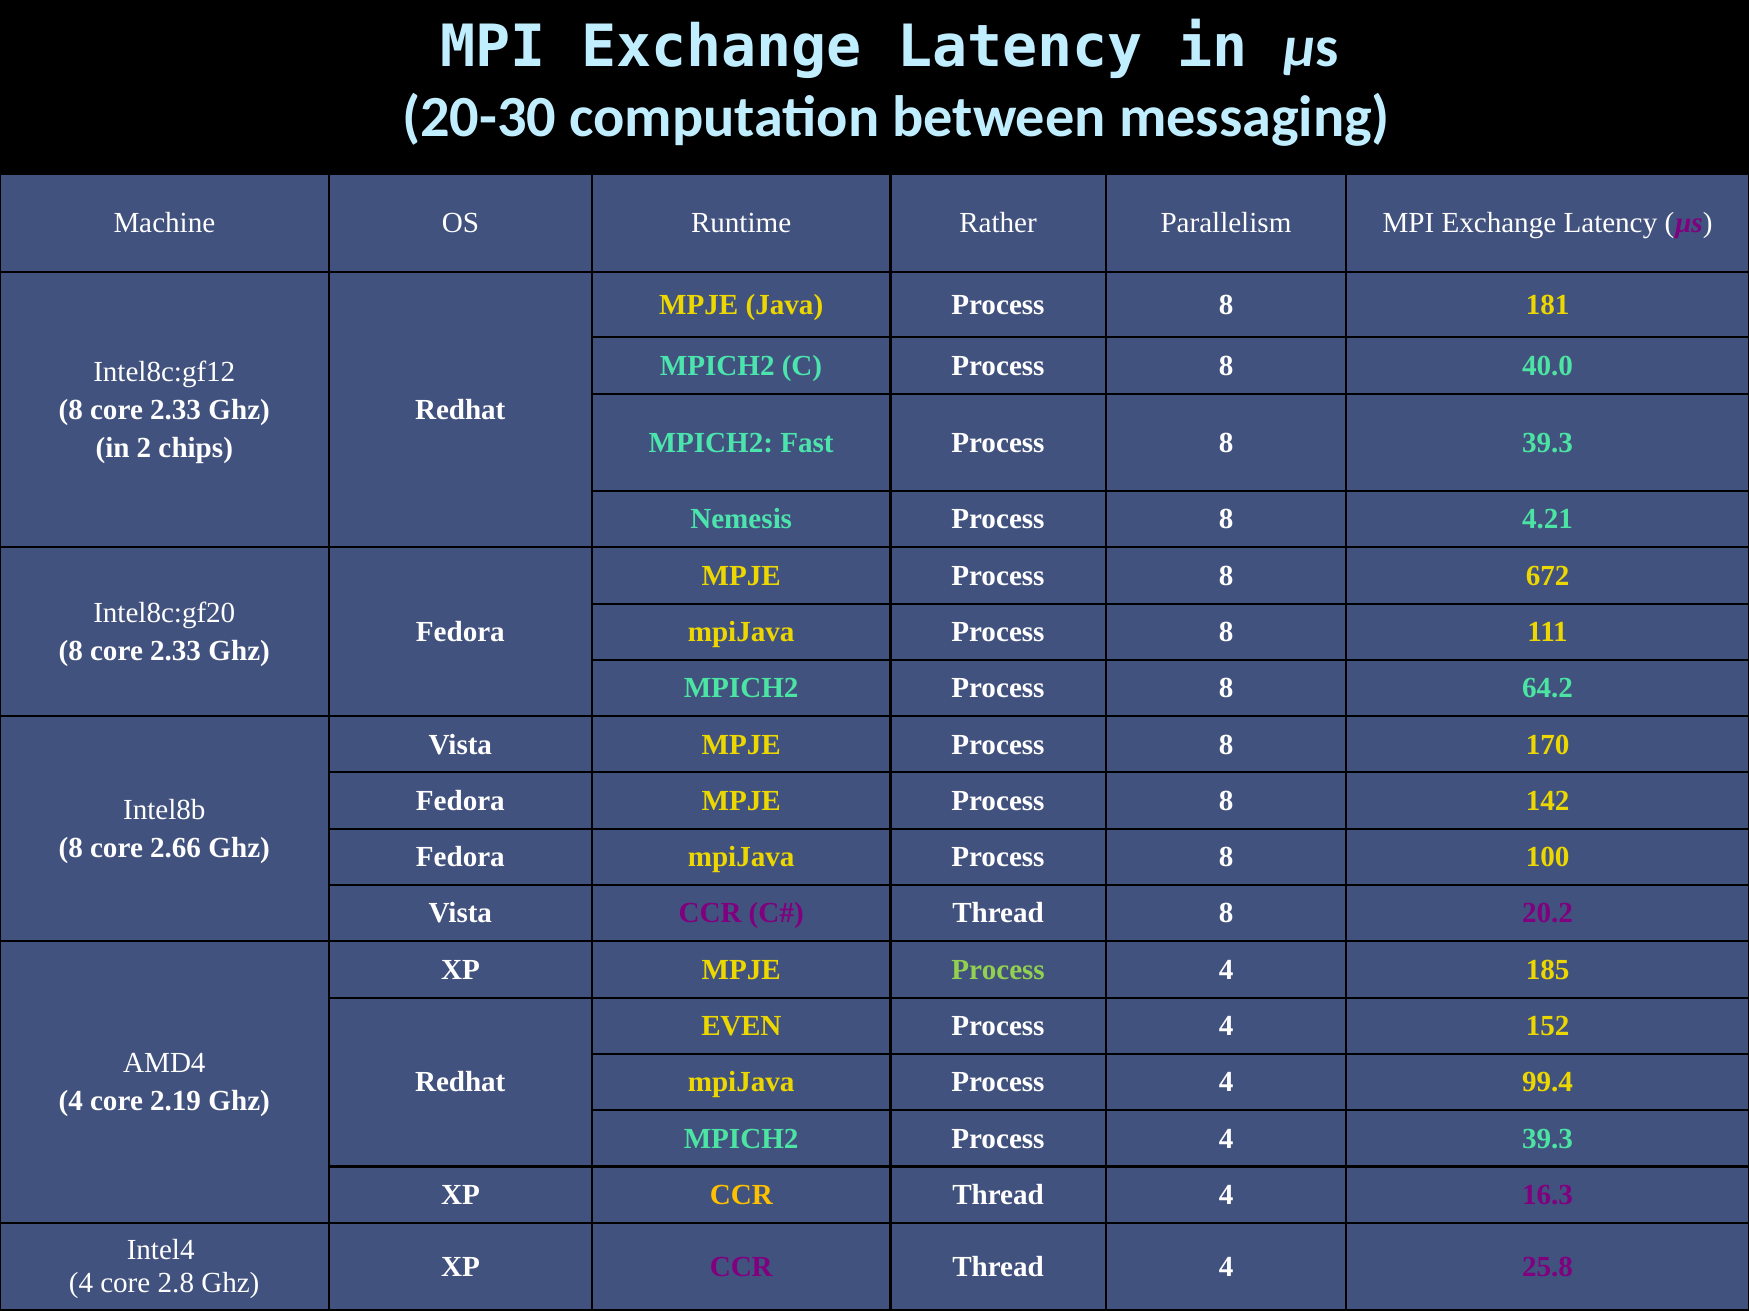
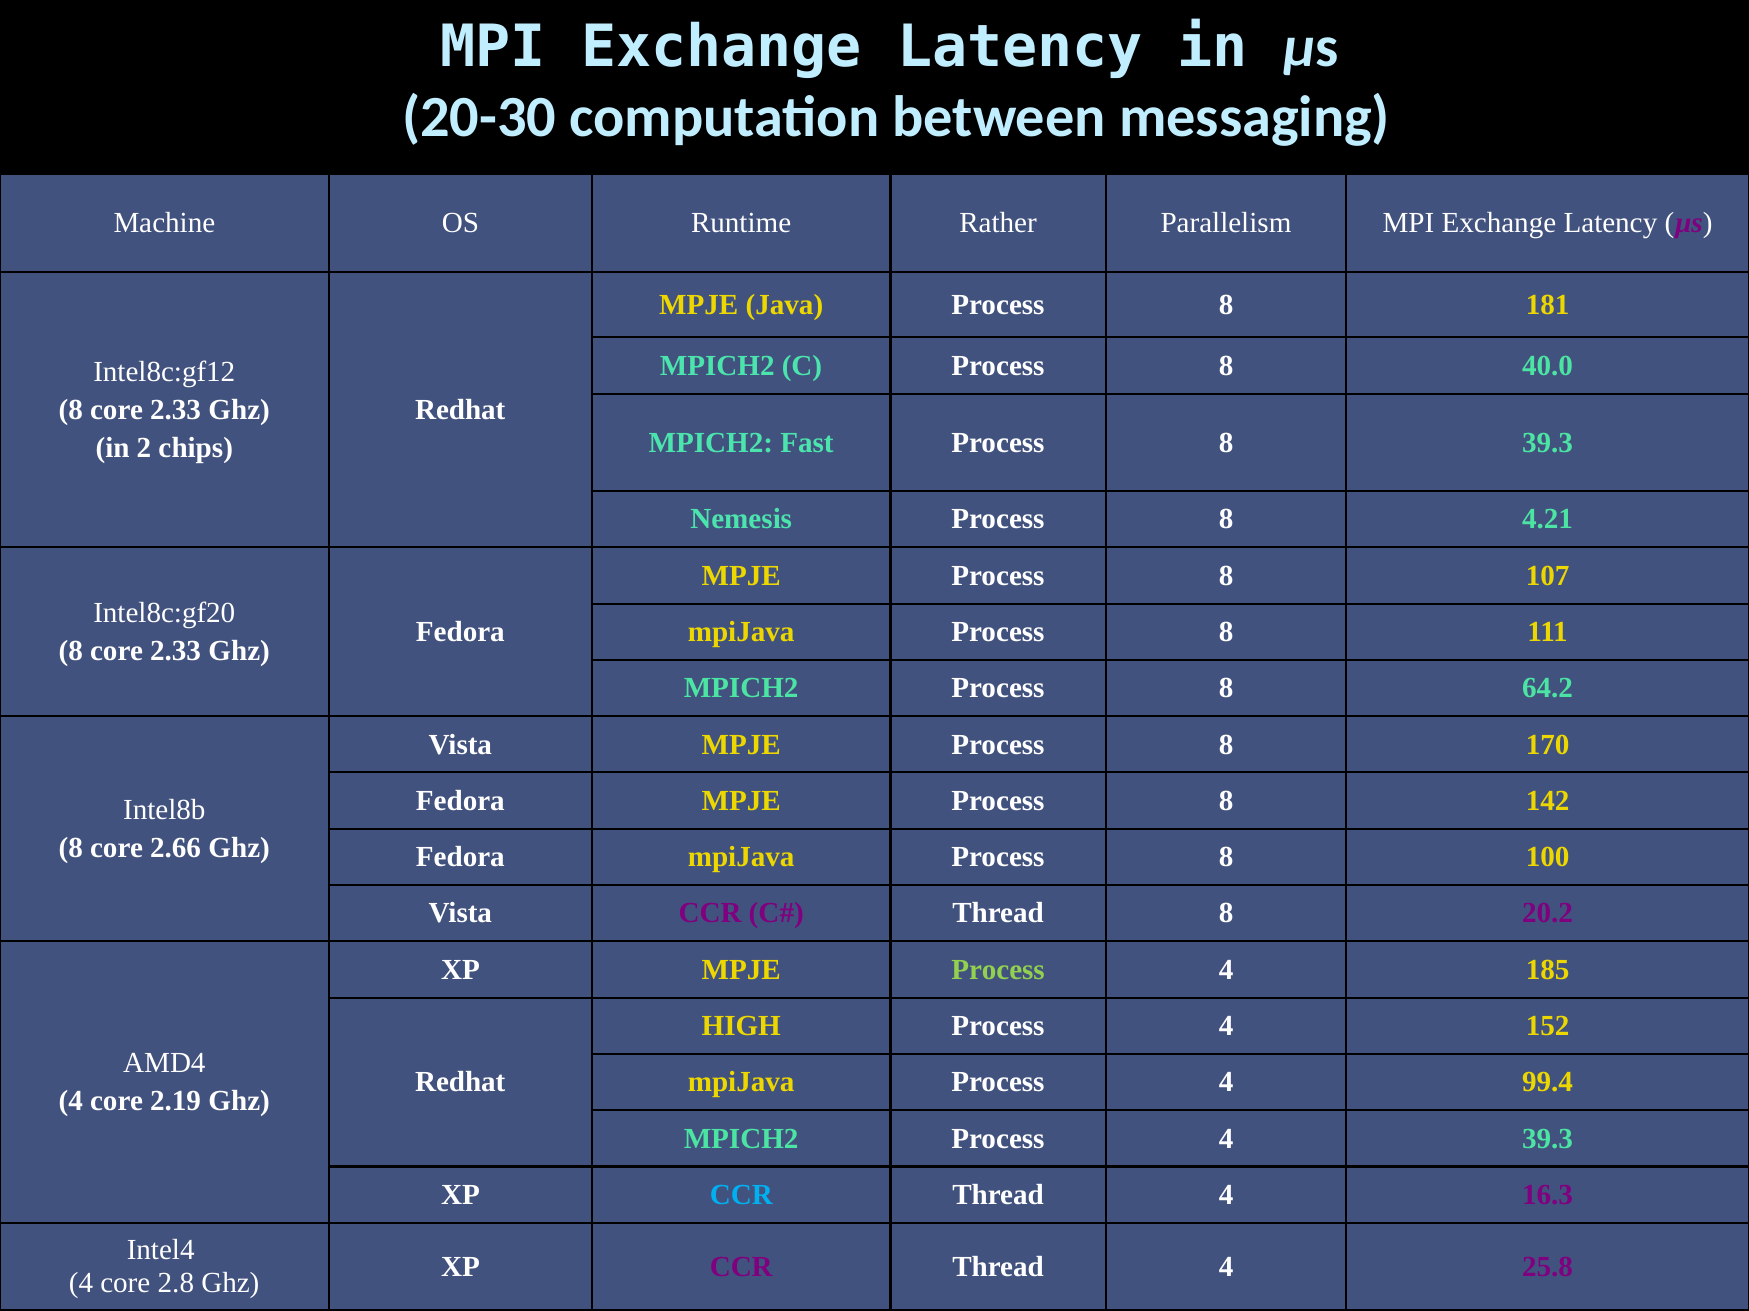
672: 672 -> 107
EVEN: EVEN -> HIGH
CCR at (741, 1195) colour: yellow -> light blue
